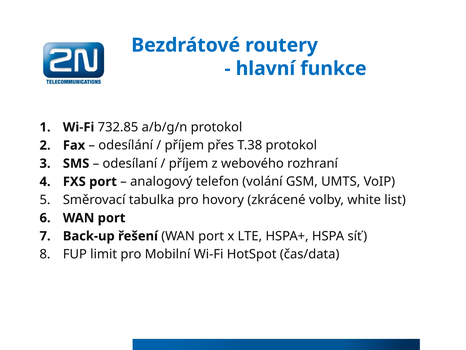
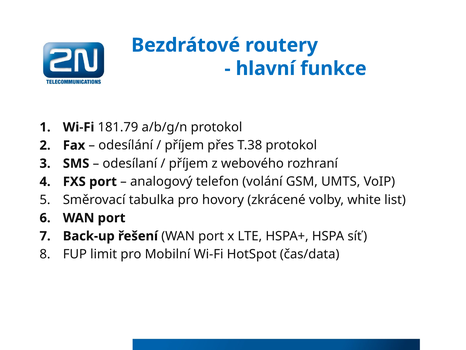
732.85: 732.85 -> 181.79
